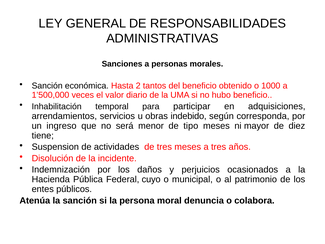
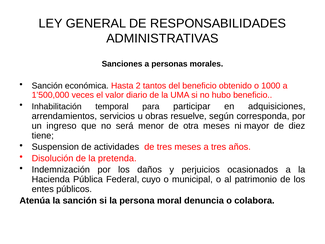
indebido: indebido -> resuelve
tipo: tipo -> otra
incidente: incidente -> pretenda
